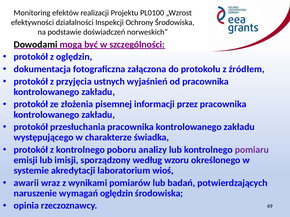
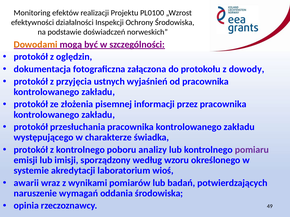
Dowodami colour: black -> orange
źródłem: źródłem -> dowody
wymagań oględzin: oględzin -> oddania
